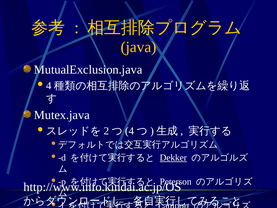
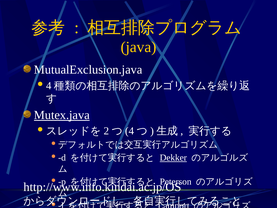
Mutex.java underline: none -> present
